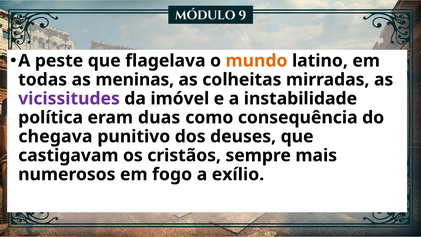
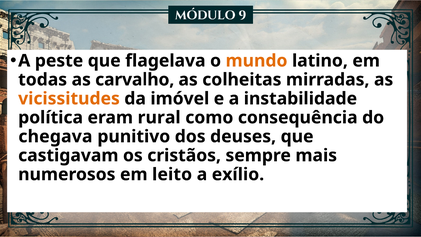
meninas: meninas -> carvalho
vicissitudes colour: purple -> orange
duas: duas -> rural
fogo: fogo -> leito
